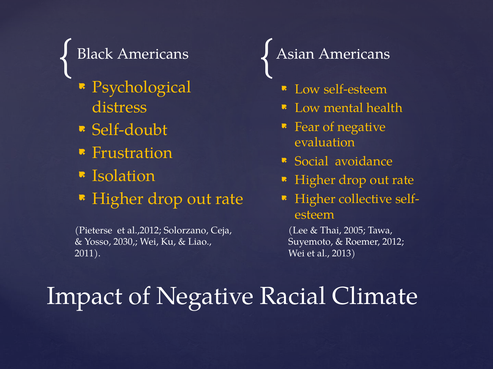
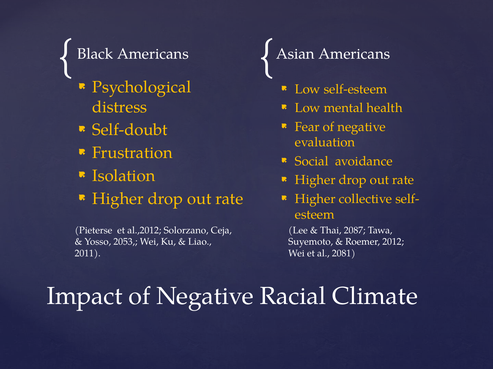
2005: 2005 -> 2087
2030: 2030 -> 2053
2013: 2013 -> 2081
